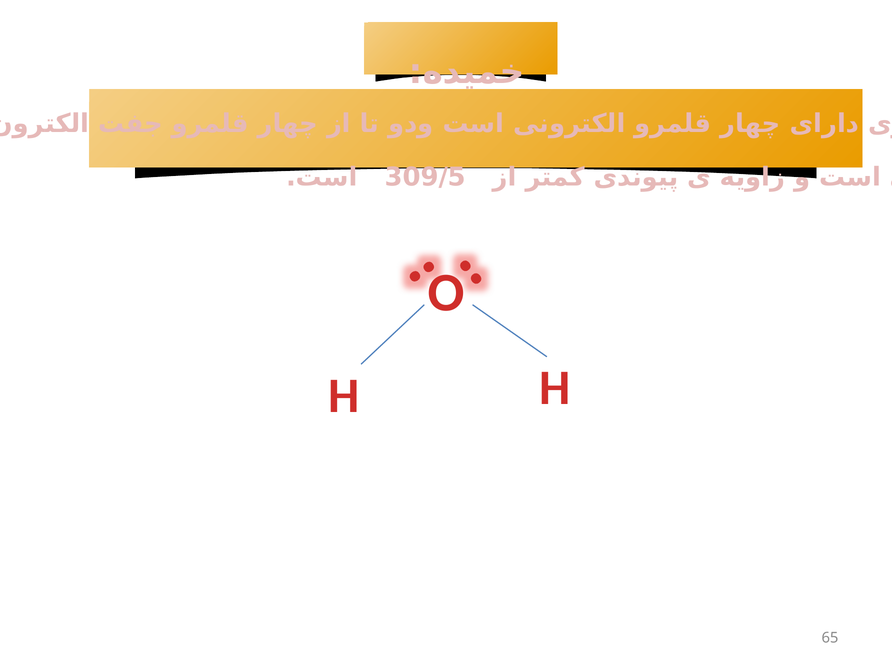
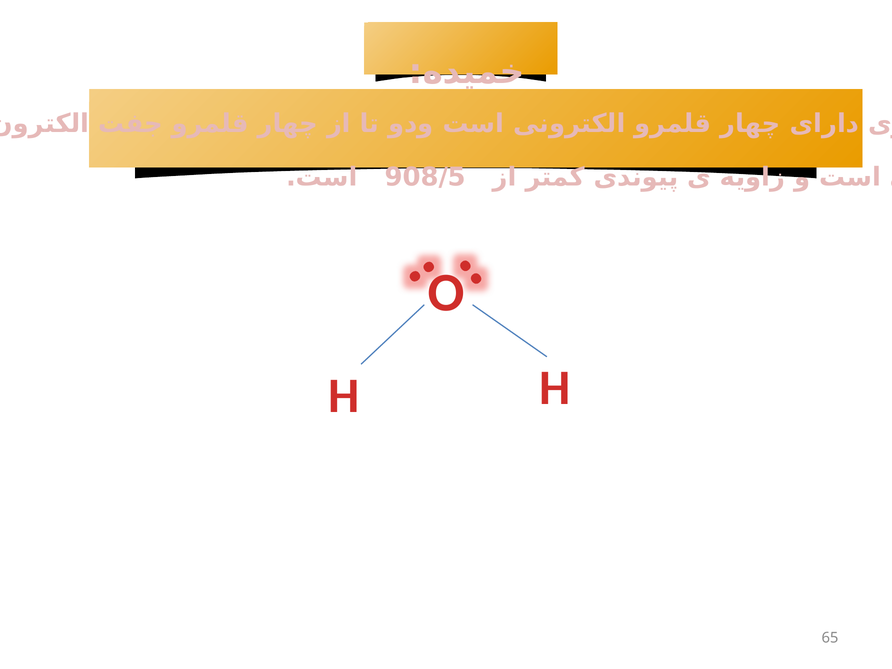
309/5: 309/5 -> 908/5
